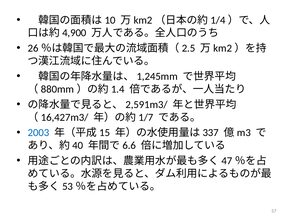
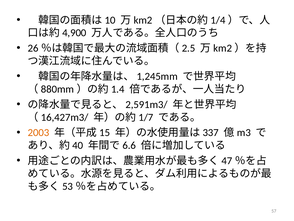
2003 colour: blue -> orange
